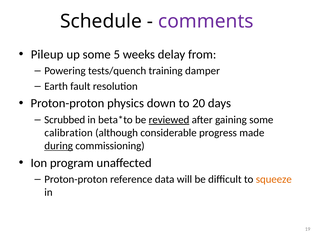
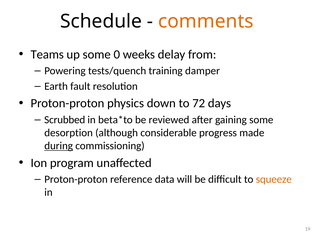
comments colour: purple -> orange
Pileup: Pileup -> Teams
5: 5 -> 0
20: 20 -> 72
reviewed underline: present -> none
calibration: calibration -> desorption
